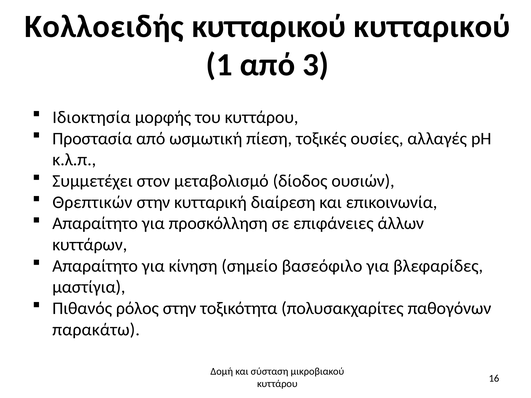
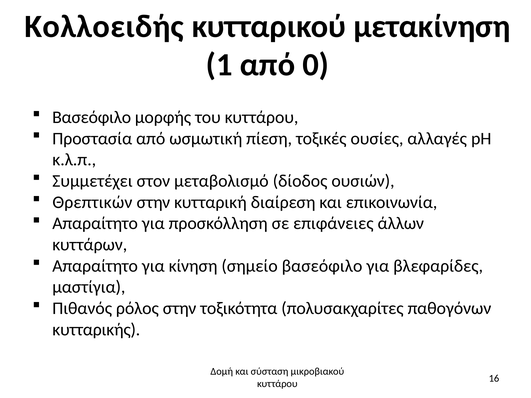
κυτταρικού κυτταρικού: κυτταρικού -> μετακίνηση
3: 3 -> 0
Ιδιοκτησία at (91, 117): Ιδιοκτησία -> Βασεόφιλο
παρακάτω: παρακάτω -> κυτταρικής
